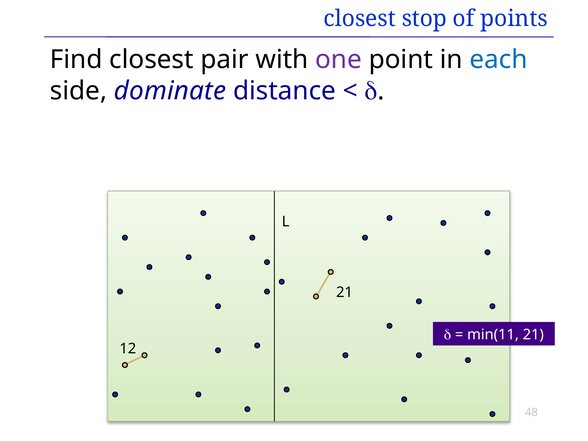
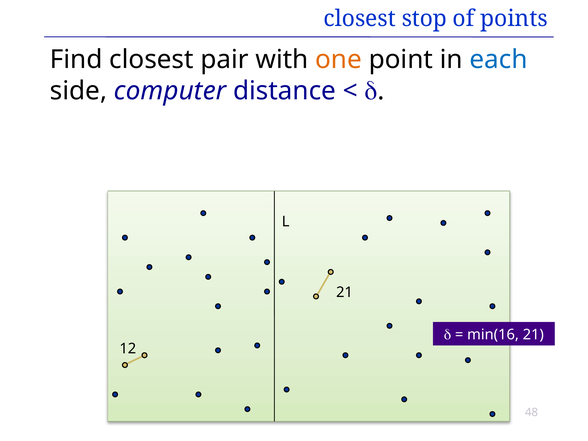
one colour: purple -> orange
dominate: dominate -> computer
min(11: min(11 -> min(16
